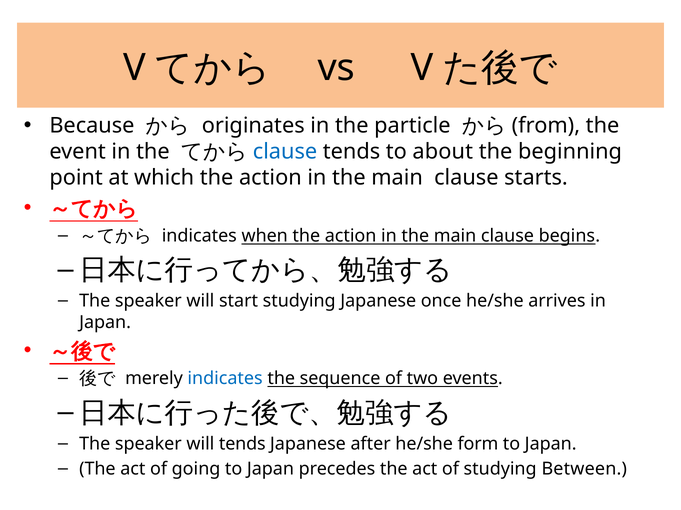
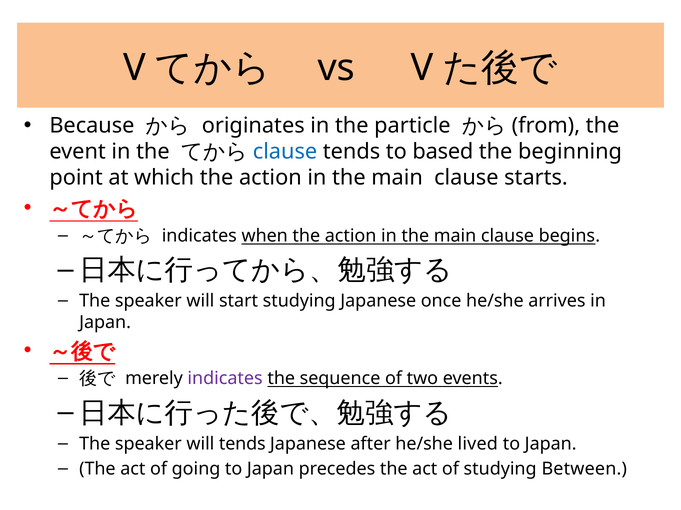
about: about -> based
indicates at (225, 379) colour: blue -> purple
form: form -> lived
